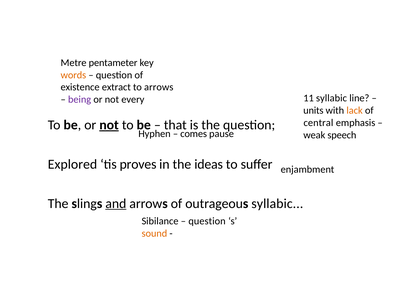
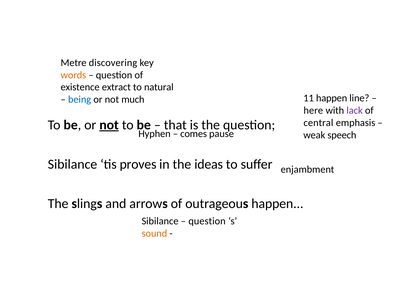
pentameter: pentameter -> discovering
to arrows: arrows -> natural
11 syllabic: syllabic -> happen
being colour: purple -> blue
every: every -> much
units: units -> here
lack colour: orange -> purple
Explored at (72, 164): Explored -> Sibilance
and underline: present -> none
outrageous syllabic: syllabic -> happen
